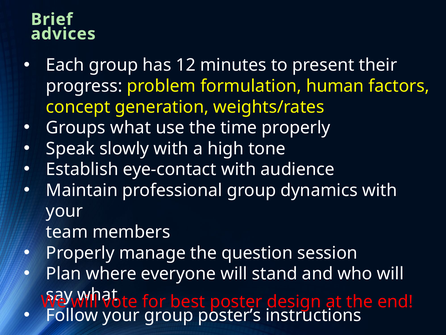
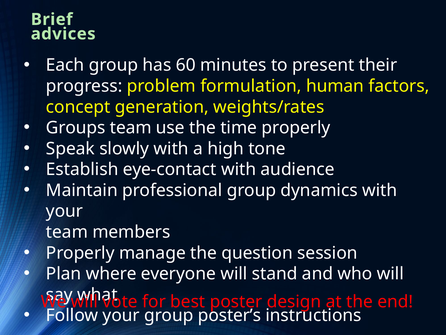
12: 12 -> 60
Groups what: what -> team
